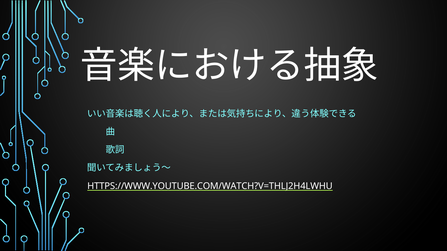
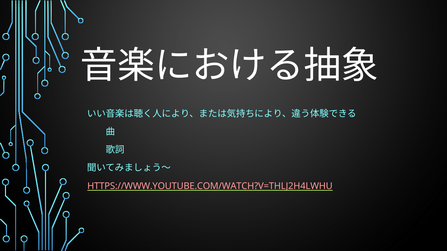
HTTPS://WWW.YOUTUBE.COM/WATCH?V=THLJ2H4LWHU colour: white -> pink
